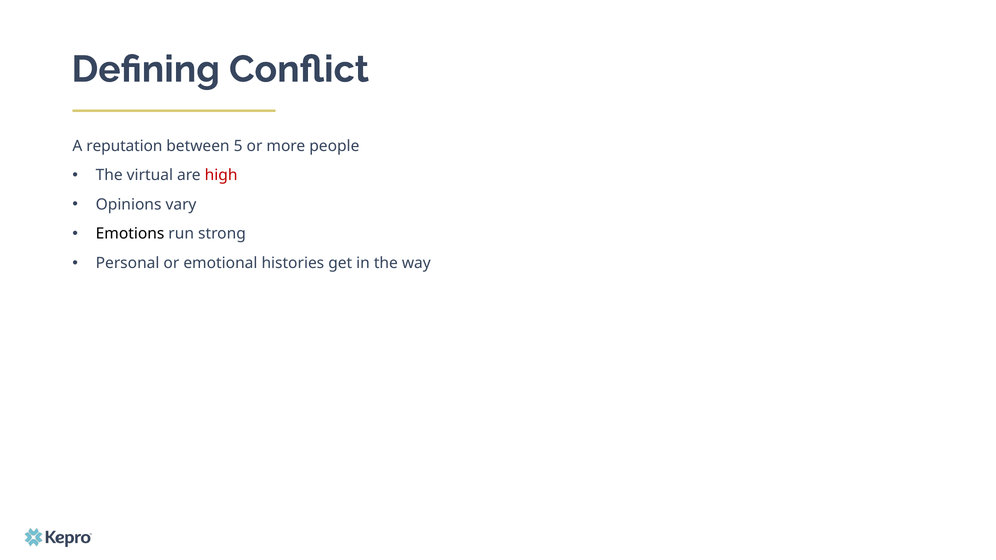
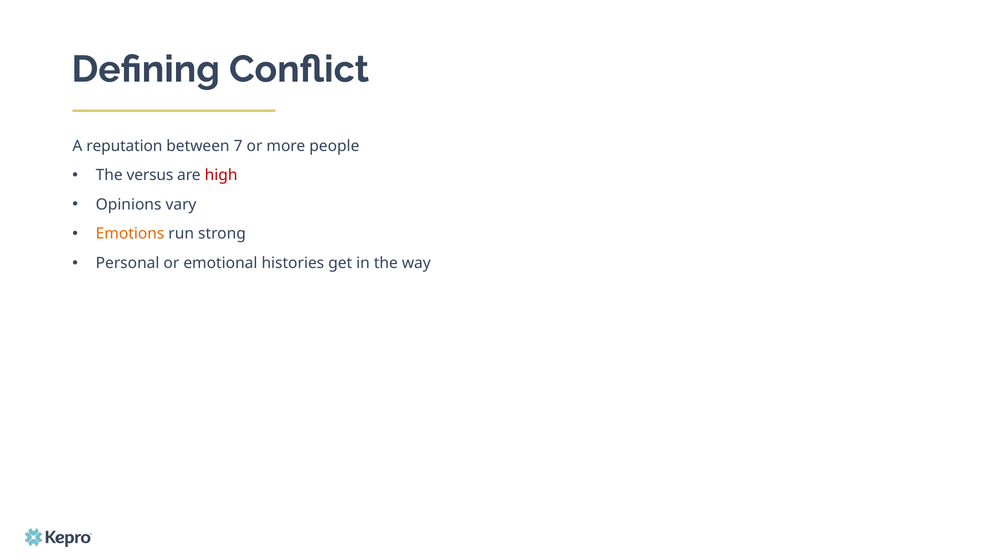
5: 5 -> 7
virtual: virtual -> versus
Emotions colour: black -> orange
